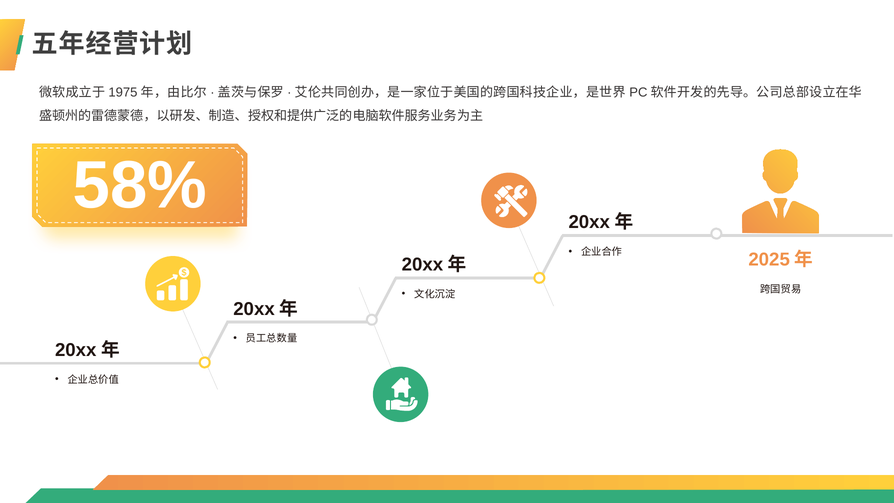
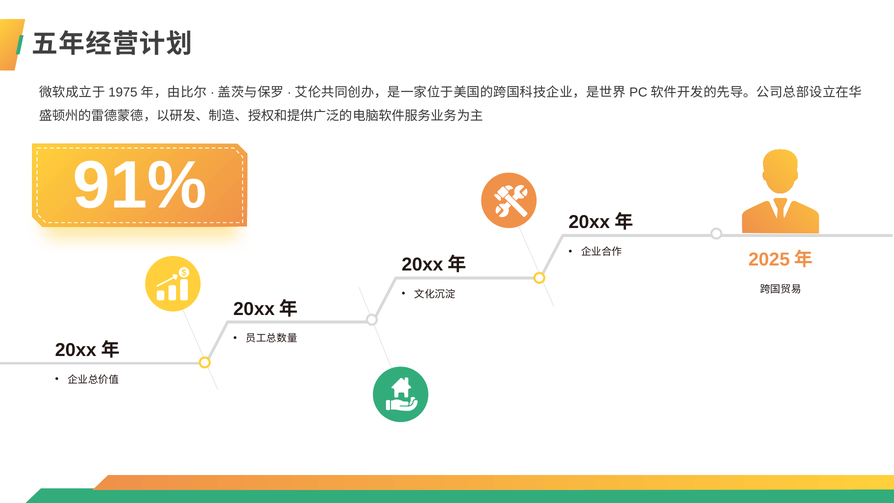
58%: 58% -> 91%
